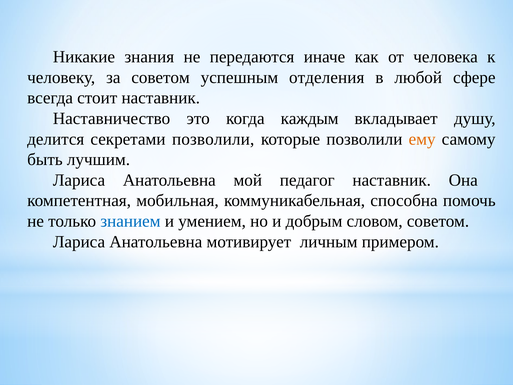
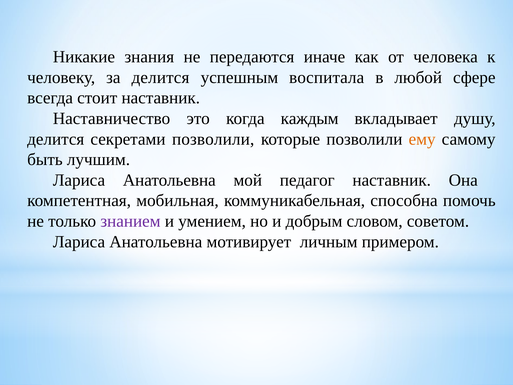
за советом: советом -> делится
отделения: отделения -> воспитала
знанием colour: blue -> purple
